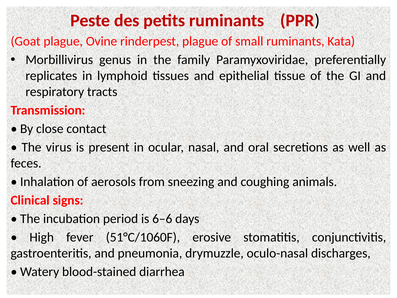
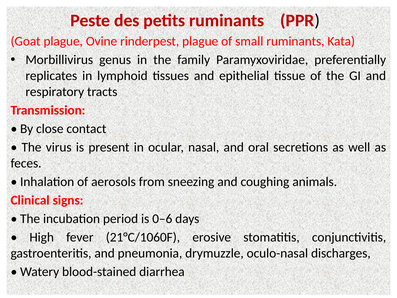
6–6: 6–6 -> 0–6
51°C/1060F: 51°C/1060F -> 21°C/1060F
